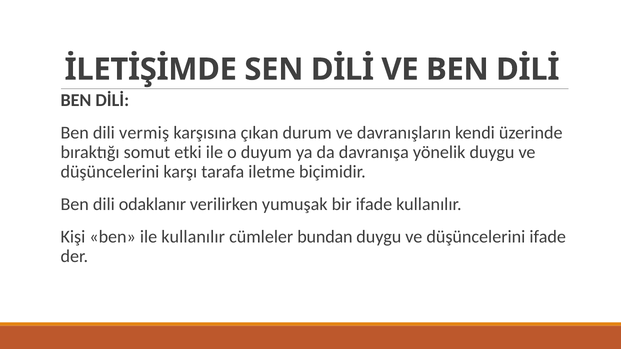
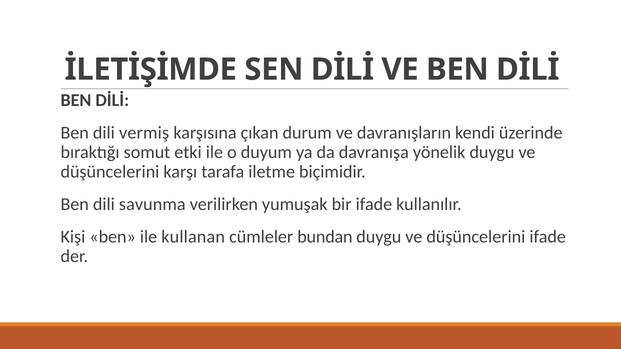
odaklanır: odaklanır -> savunma
ile kullanılır: kullanılır -> kullanan
